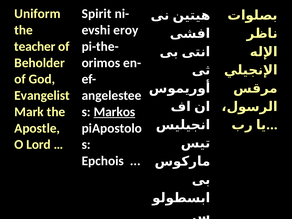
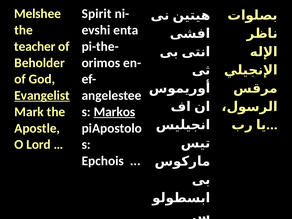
Uniform: Uniform -> Melshee
eroy: eroy -> enta
Evangelist underline: none -> present
